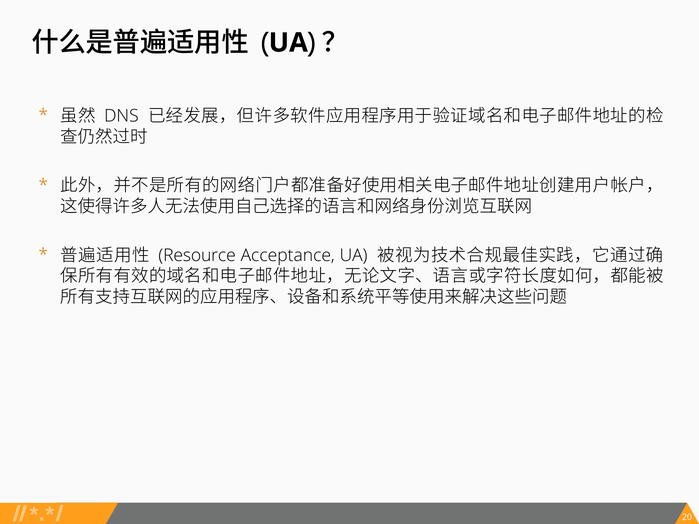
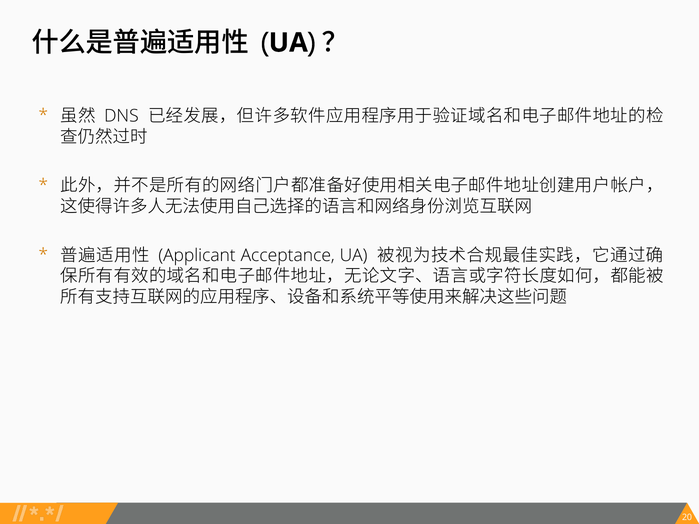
Resource: Resource -> Applicant
